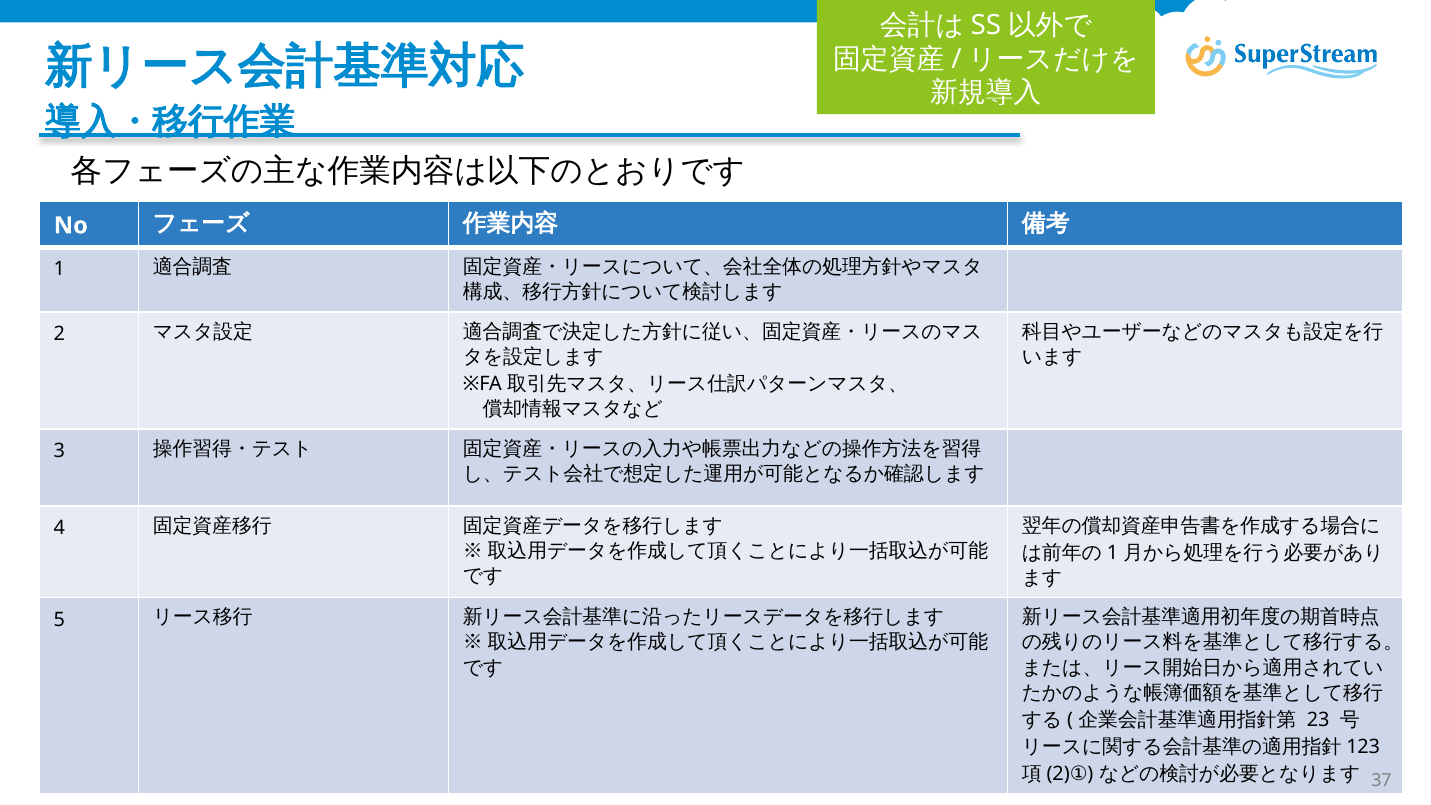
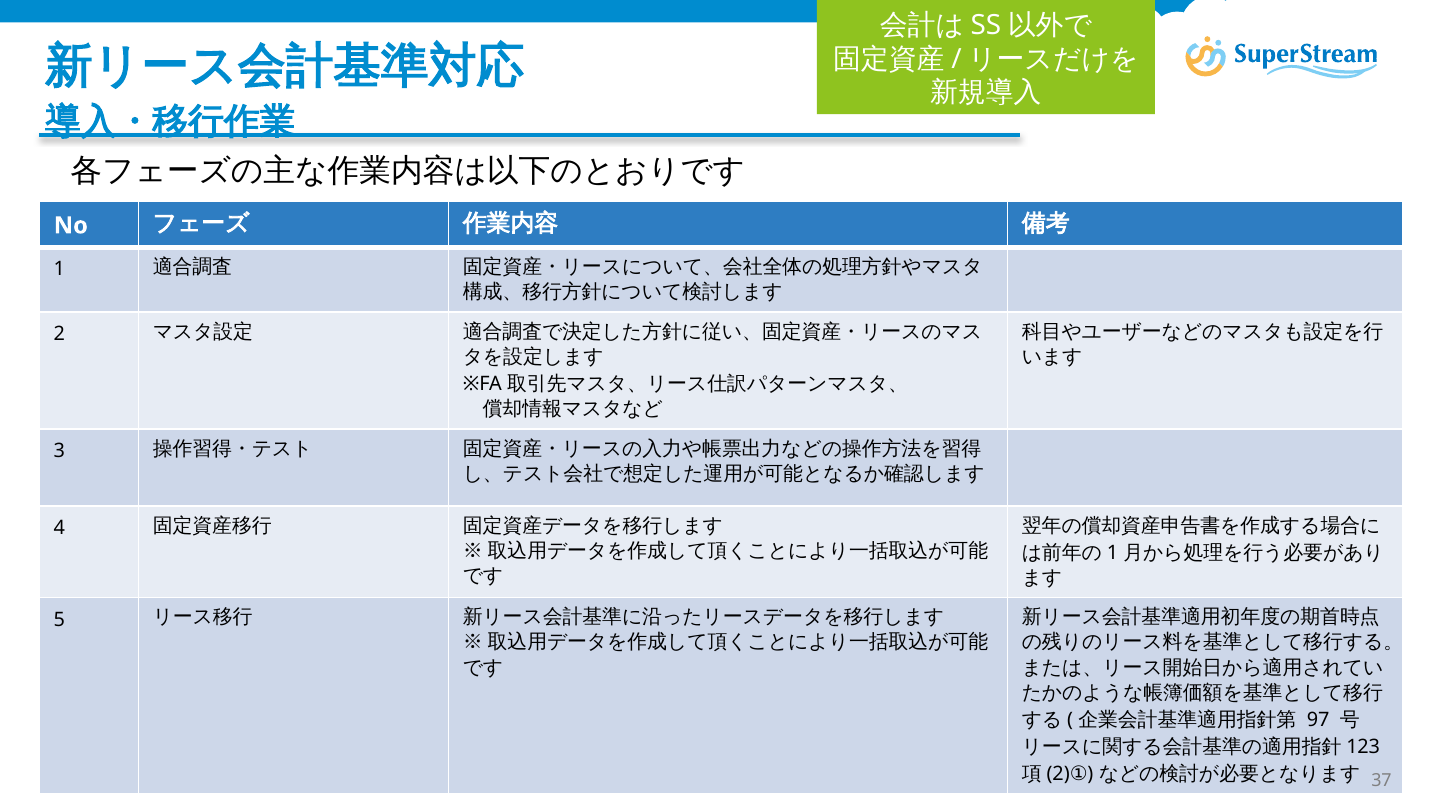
23: 23 -> 97
